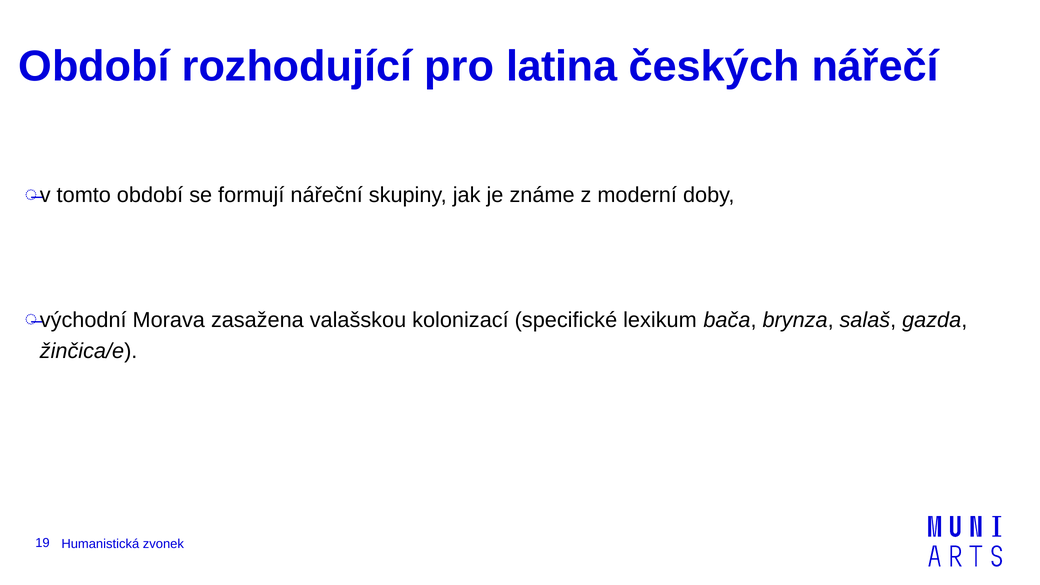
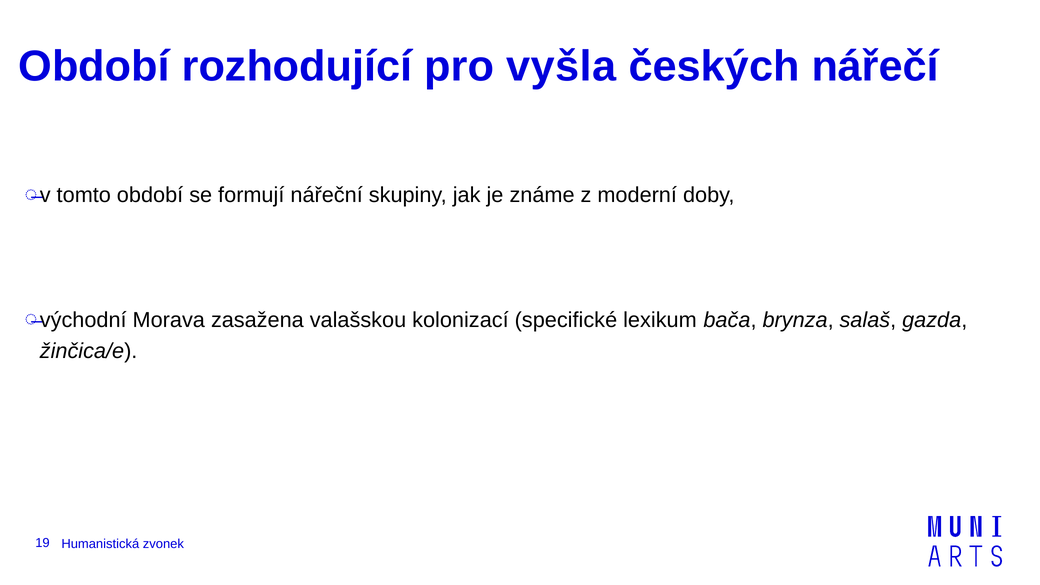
latina: latina -> vyšla
